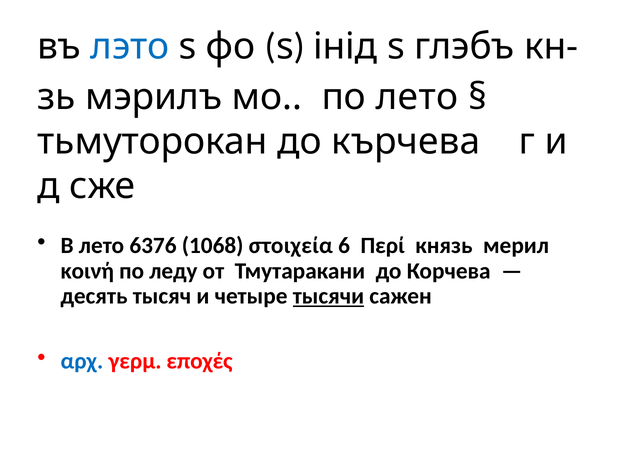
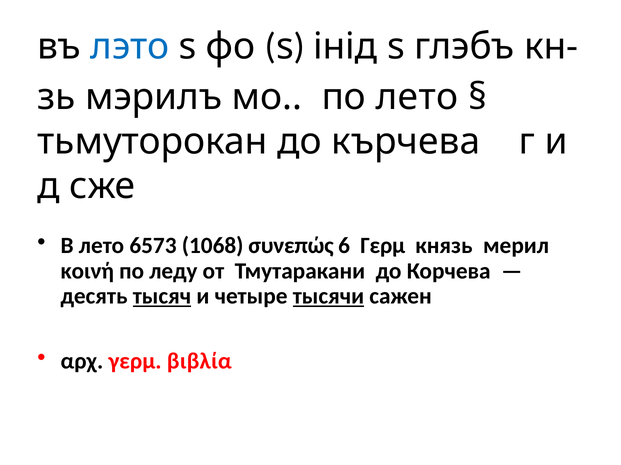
6376: 6376 -> 6573
στοιχεία: στοιχεία -> συνεπώς
6 Περί: Περί -> Γερμ
тысяч underline: none -> present
αρχ colour: blue -> black
εποχές: εποχές -> βιβλία
